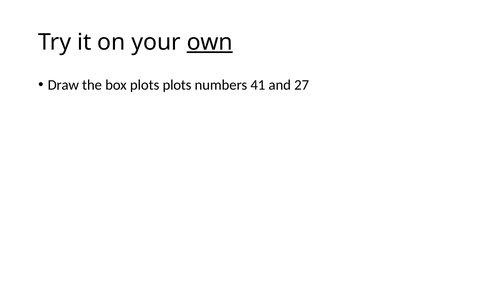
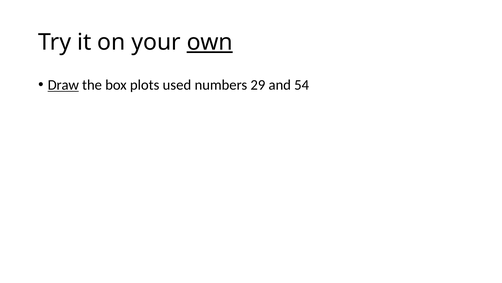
Draw underline: none -> present
plots plots: plots -> used
41: 41 -> 29
27: 27 -> 54
